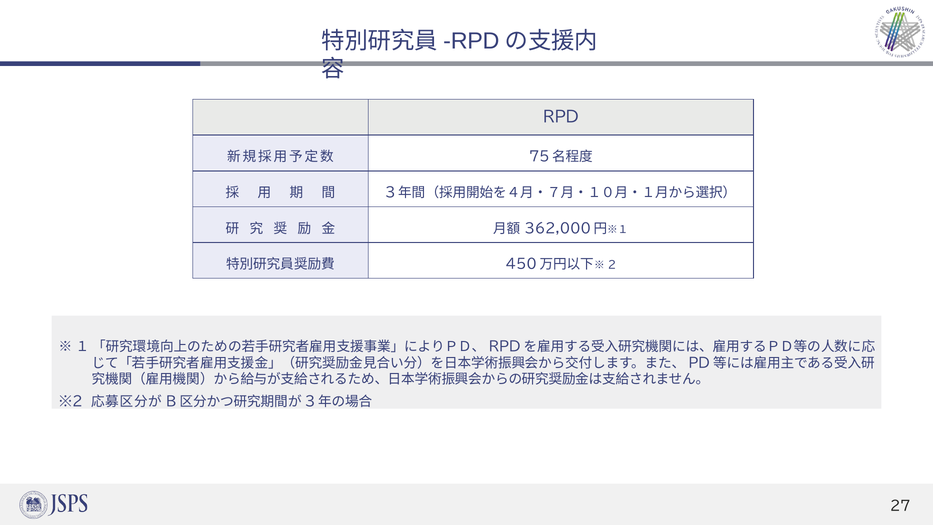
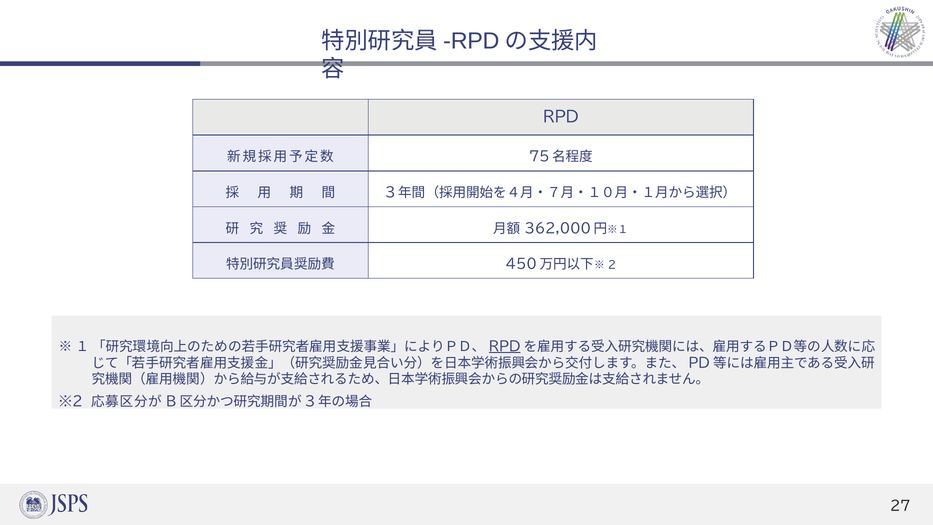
RPD at (505, 347) underline: none -> present
